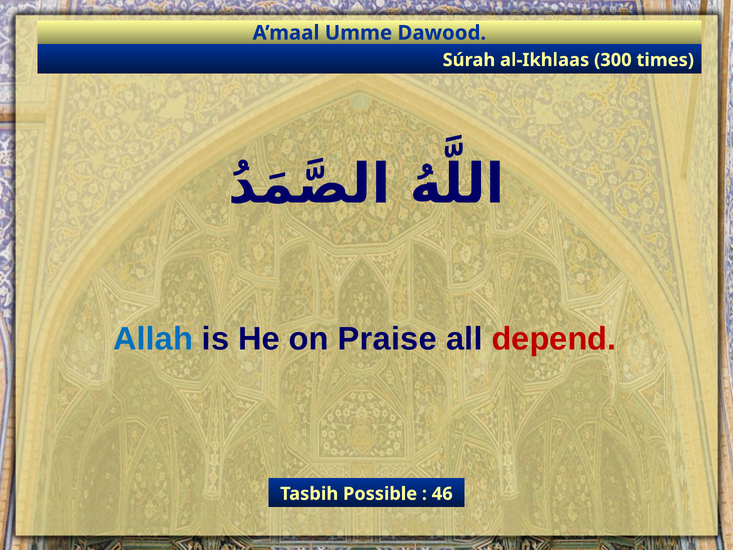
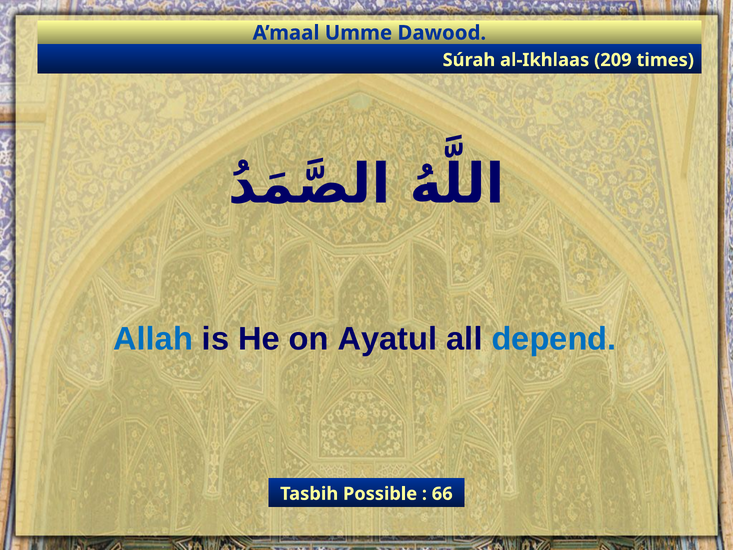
300: 300 -> 209
Praise: Praise -> Ayatul
depend colour: red -> blue
46: 46 -> 66
